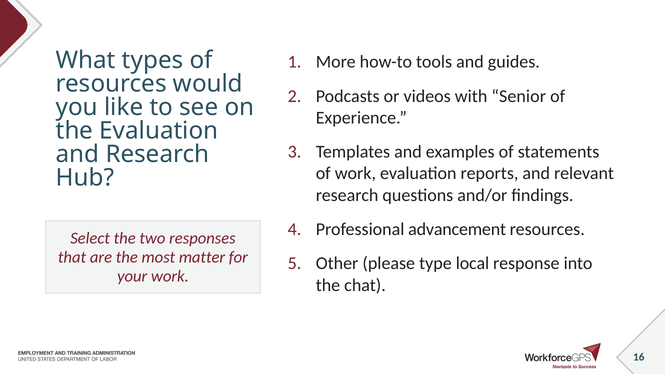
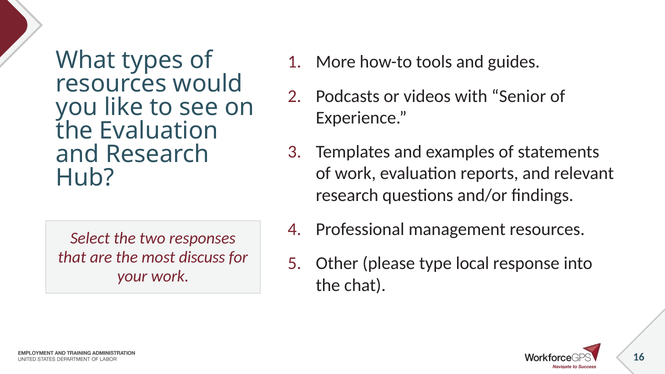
advancement: advancement -> management
matter: matter -> discuss
